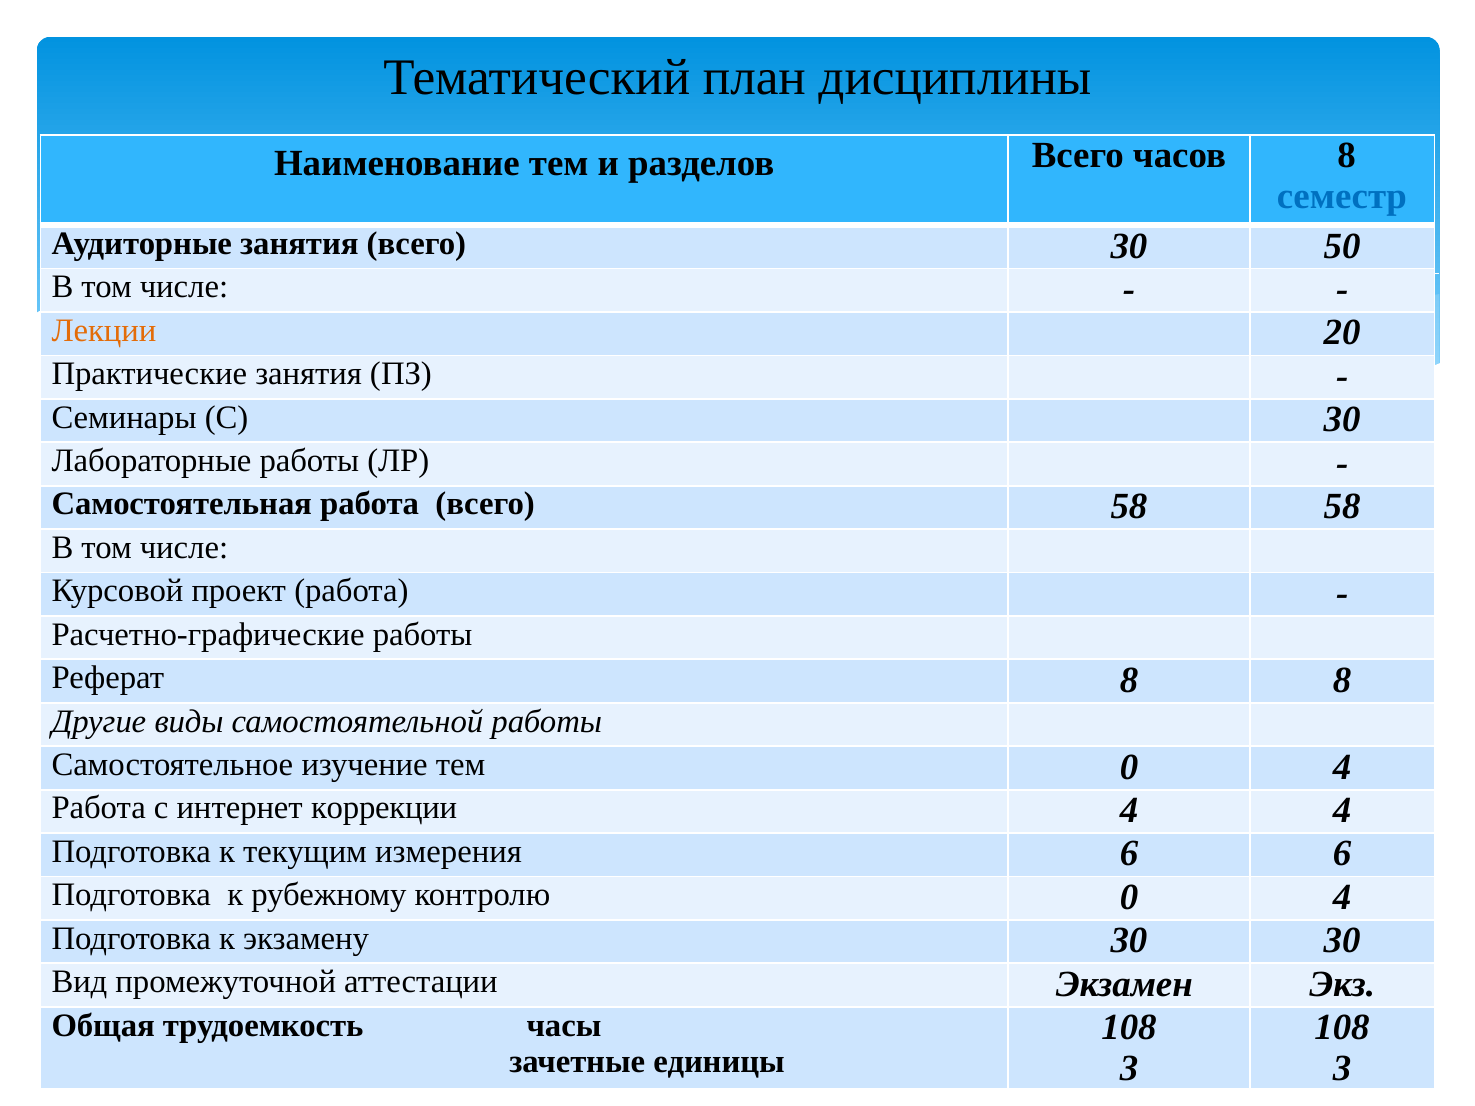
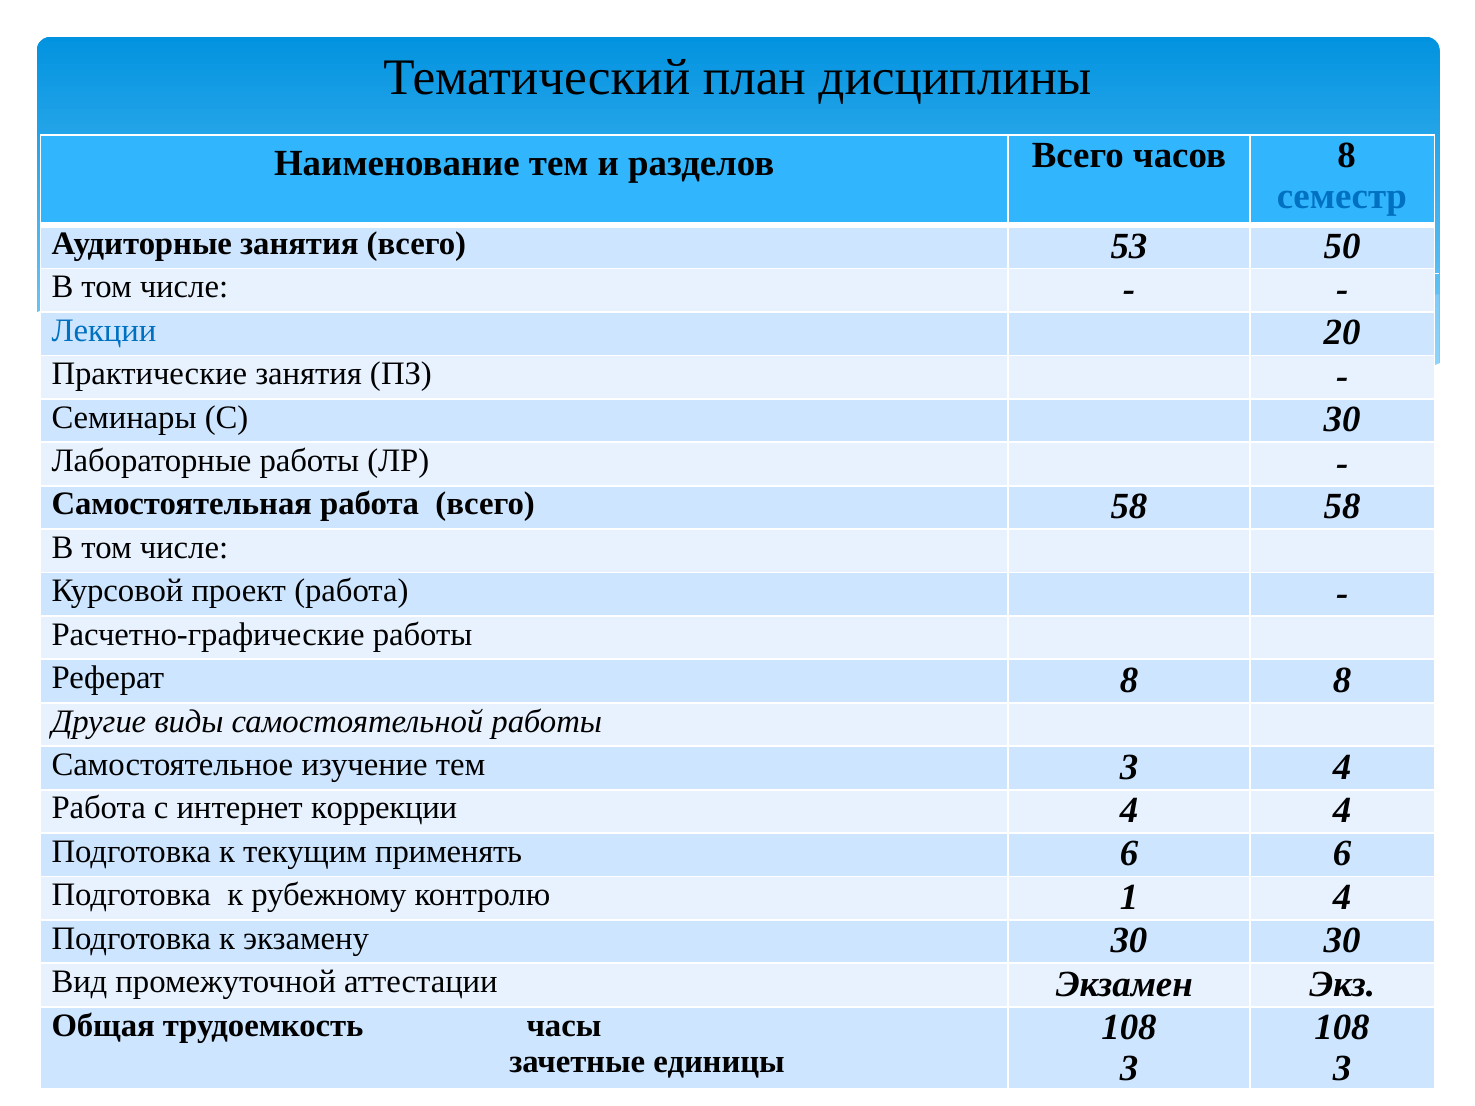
всего 30: 30 -> 53
Лекции colour: orange -> blue
тем 0: 0 -> 3
измерения: измерения -> применять
контролю 0: 0 -> 1
